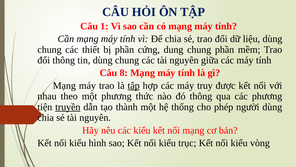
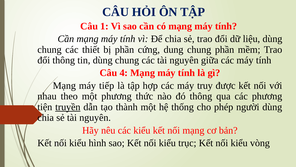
8: 8 -> 4
máy trao: trao -> tiếp
tập at (134, 85) underline: present -> none
